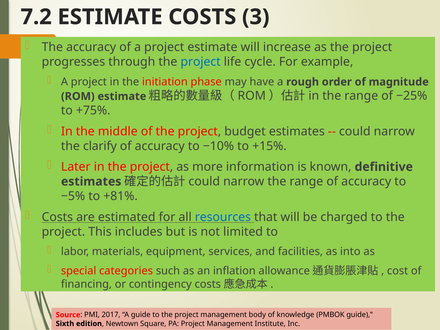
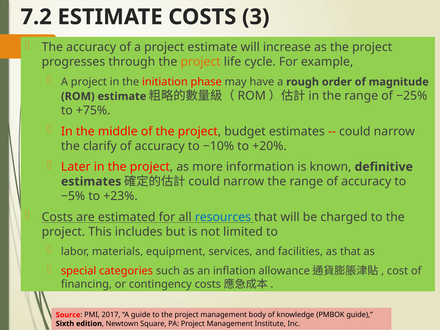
project at (201, 62) colour: blue -> orange
+15%: +15% -> +20%
+81%: +81% -> +23%
as into: into -> that
